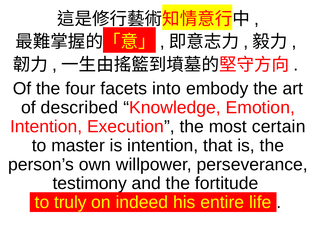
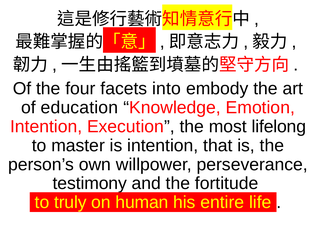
described: described -> education
certain: certain -> lifelong
indeed: indeed -> human
